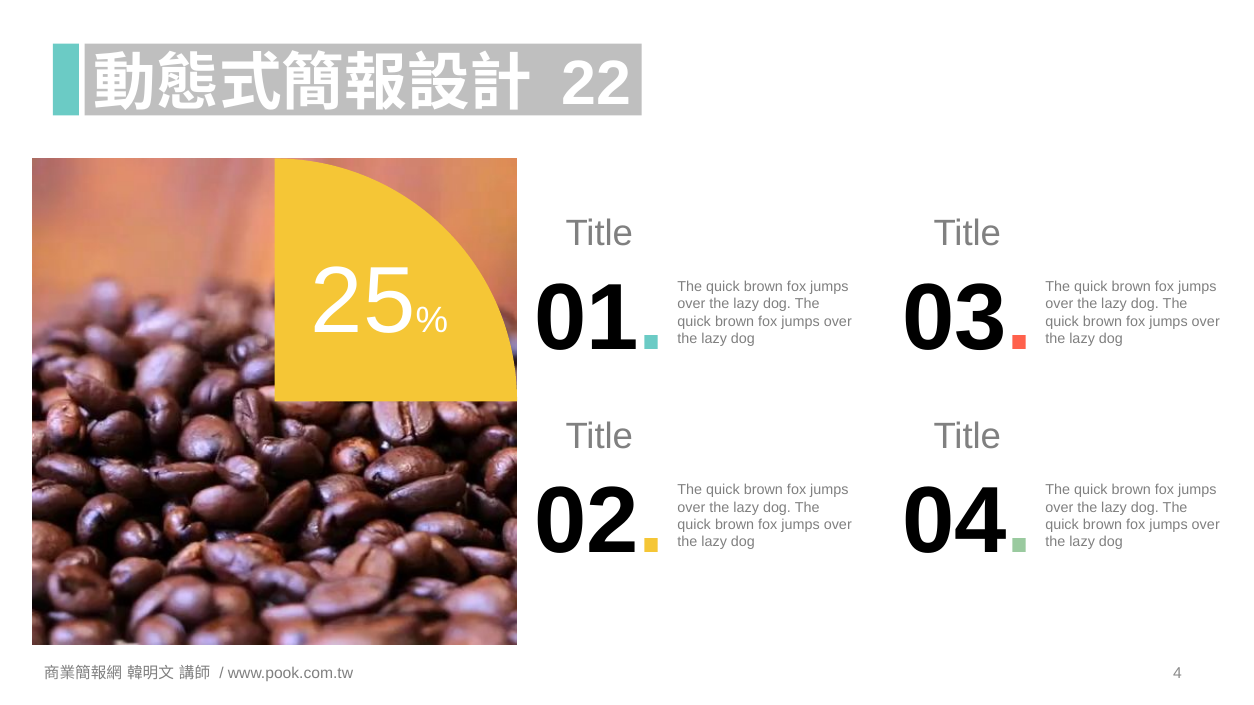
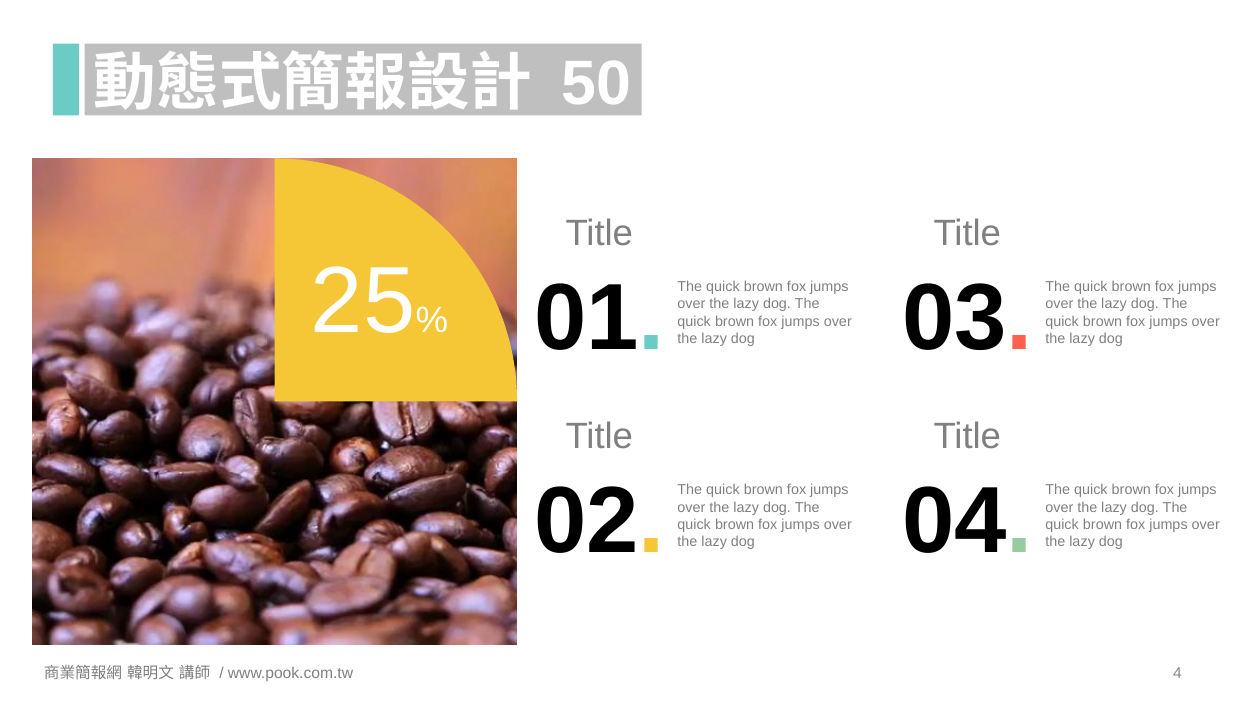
22: 22 -> 50
